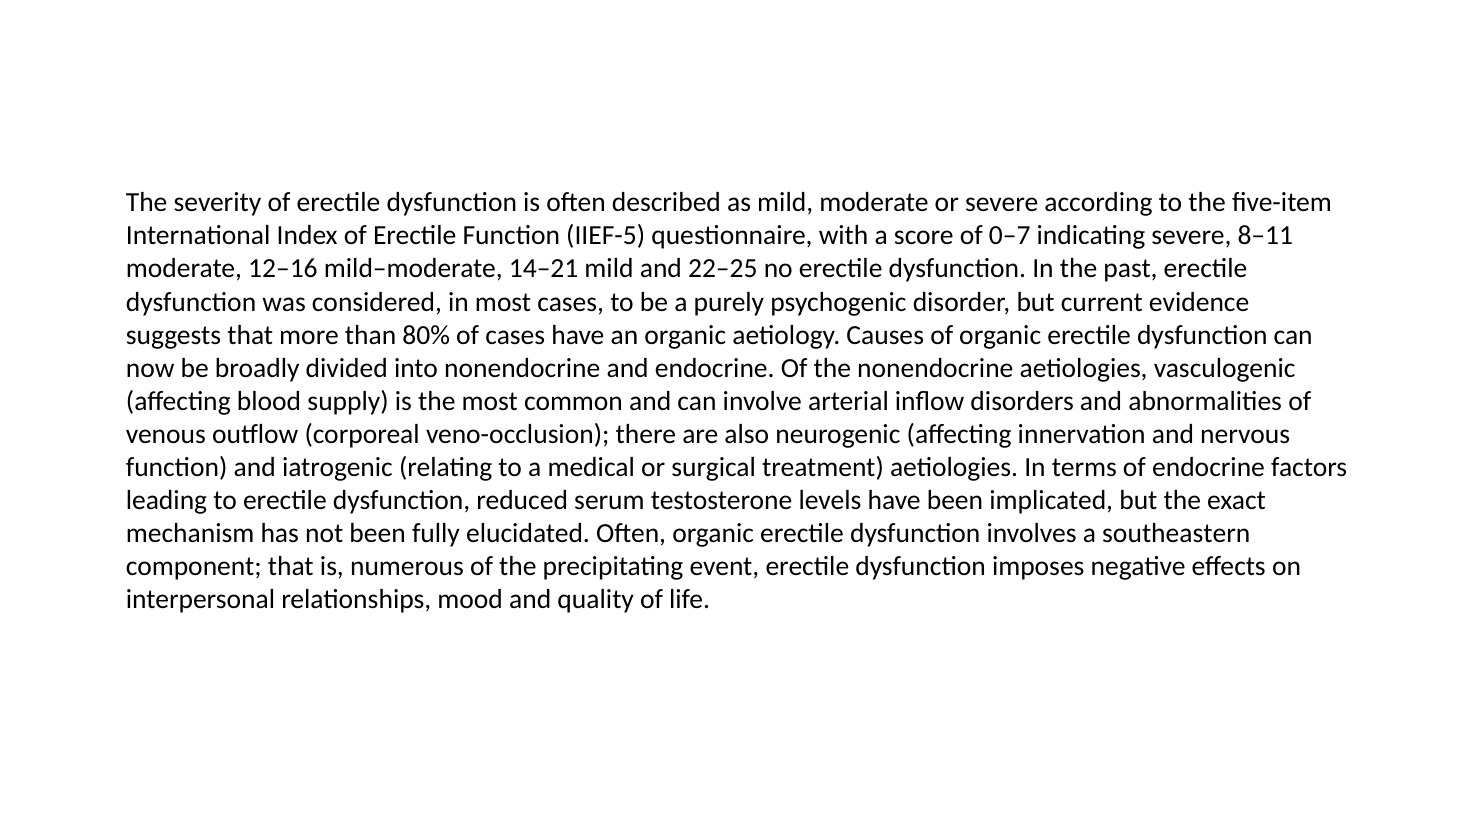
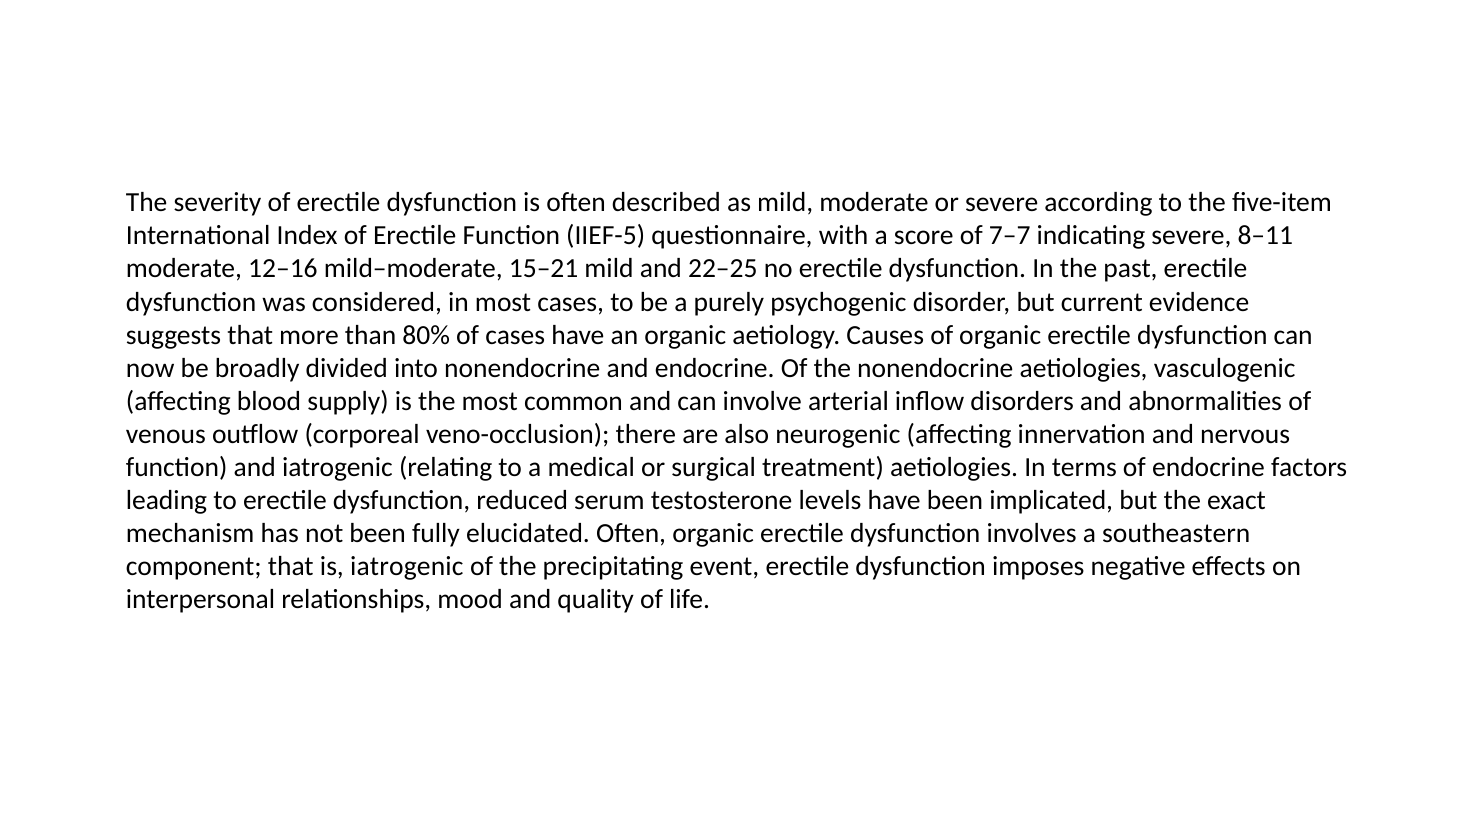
0–7: 0–7 -> 7–7
14–21: 14–21 -> 15–21
is numerous: numerous -> iatrogenic
